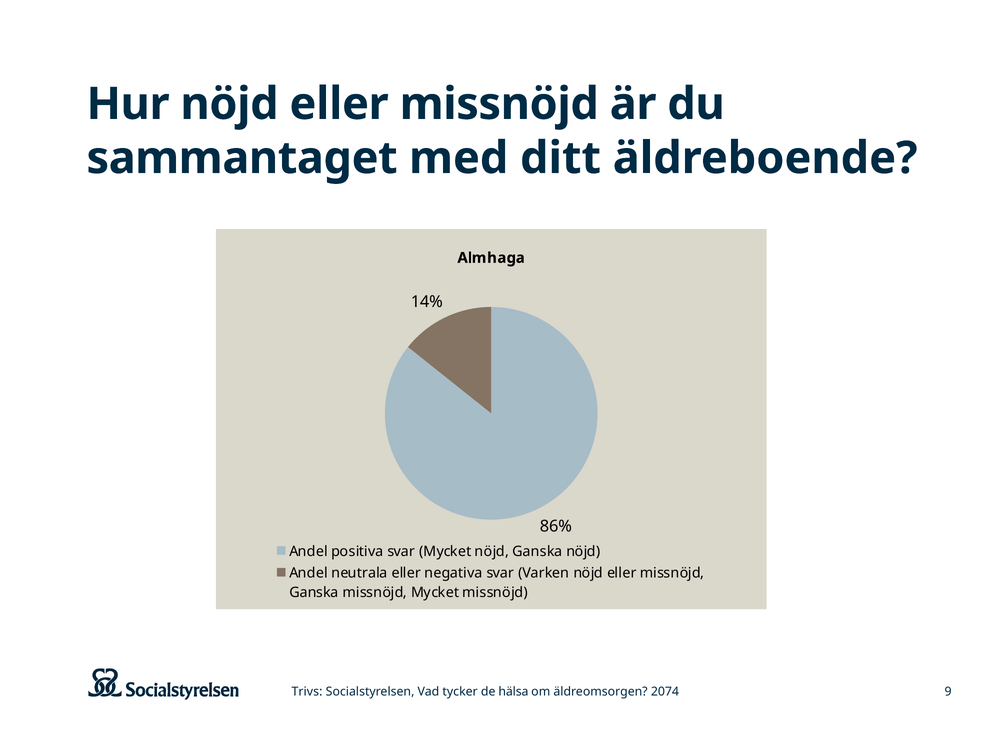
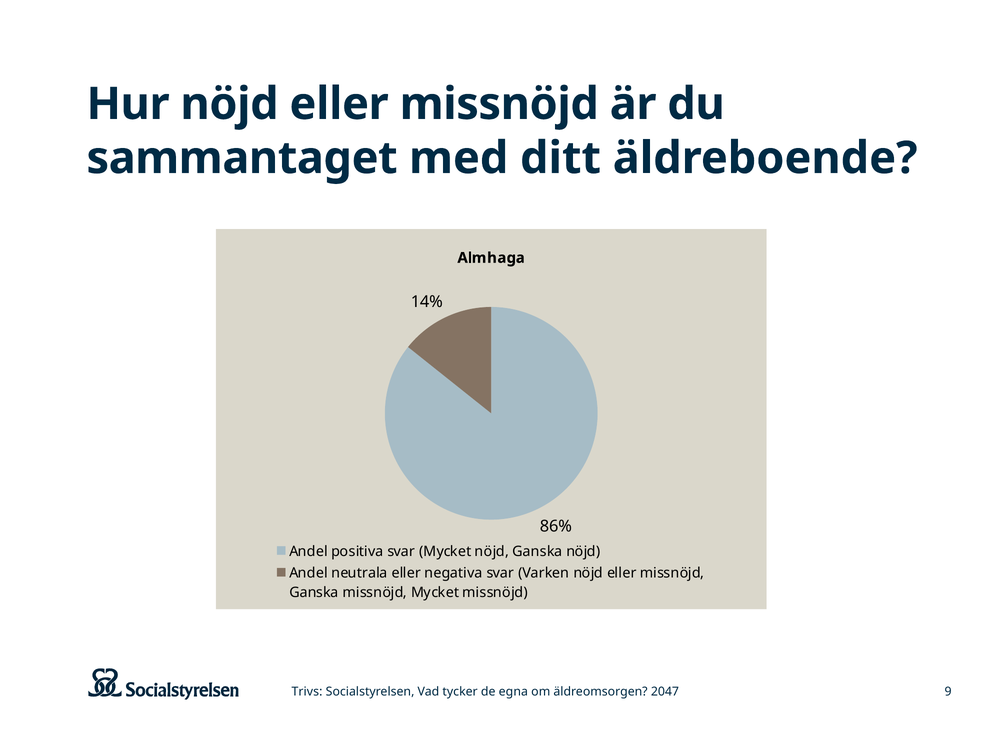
hälsa: hälsa -> egna
2074: 2074 -> 2047
